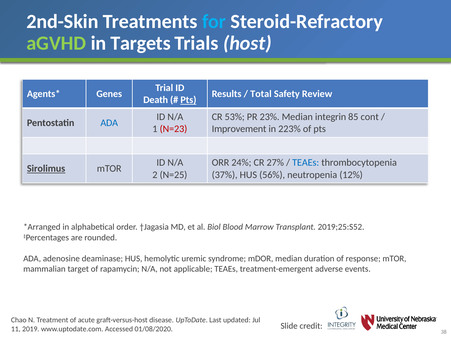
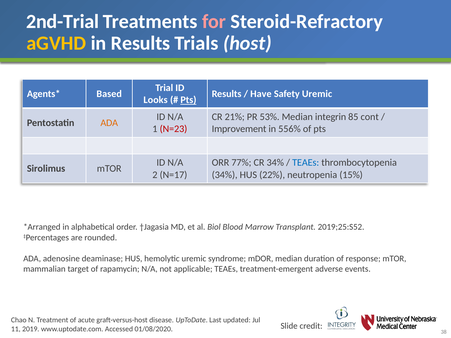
2nd-Skin: 2nd-Skin -> 2nd-Trial
for colour: light blue -> pink
aGVHD colour: light green -> yellow
in Targets: Targets -> Results
Genes: Genes -> Based
Total: Total -> Have
Safety Review: Review -> Uremic
Death: Death -> Looks
53%: 53% -> 21%
23%: 23% -> 53%
ADA at (109, 123) colour: blue -> orange
223%: 223% -> 556%
24%: 24% -> 77%
CR 27%: 27% -> 34%
Sirolimus underline: present -> none
N=25: N=25 -> N=17
37% at (225, 175): 37% -> 34%
56%: 56% -> 22%
12%: 12% -> 15%
